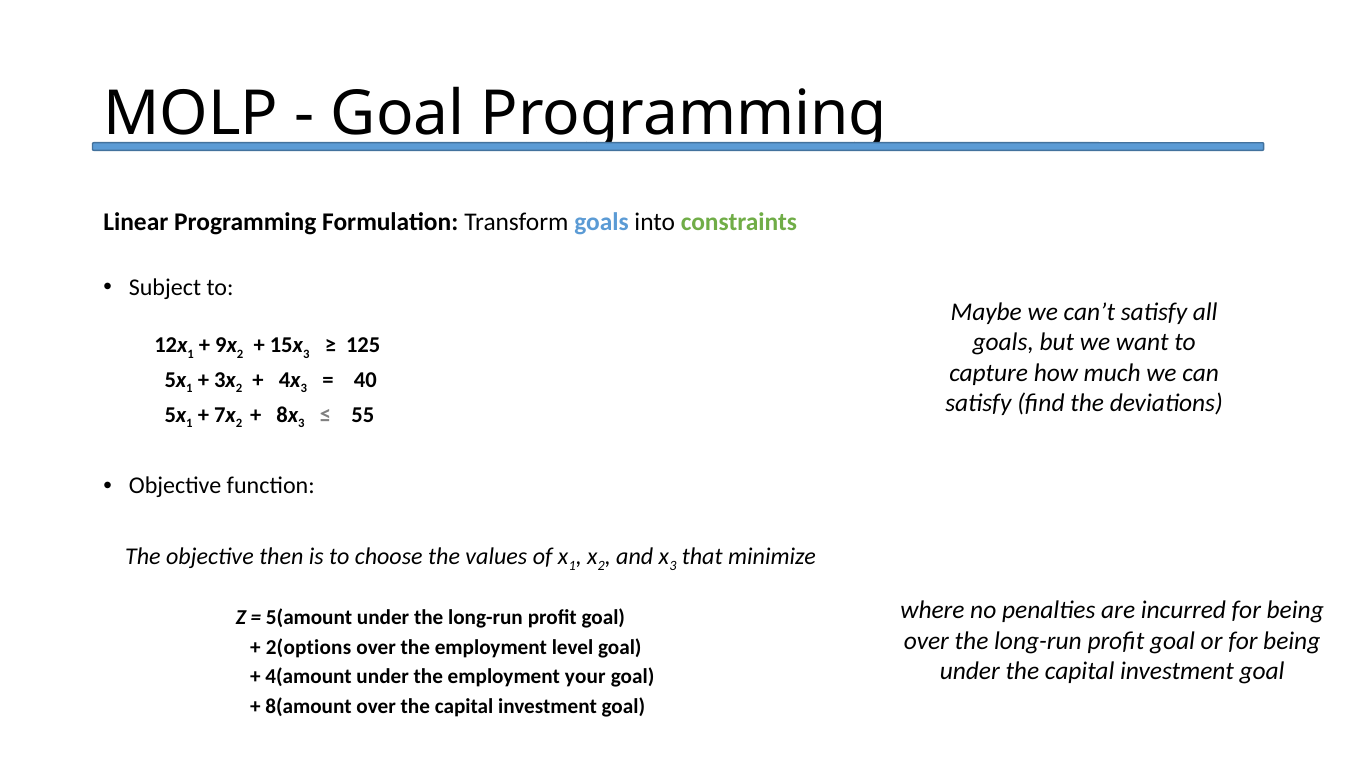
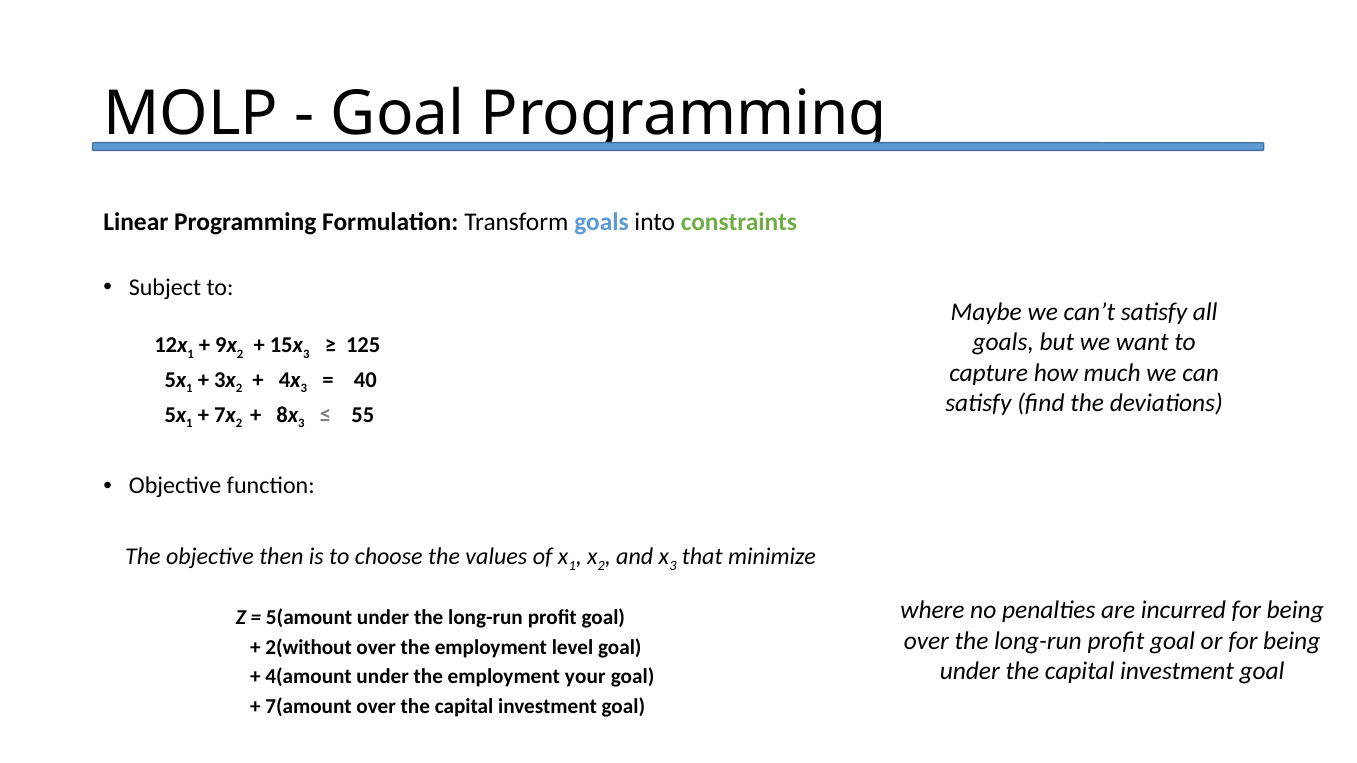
2(options: 2(options -> 2(without
8(amount: 8(amount -> 7(amount
